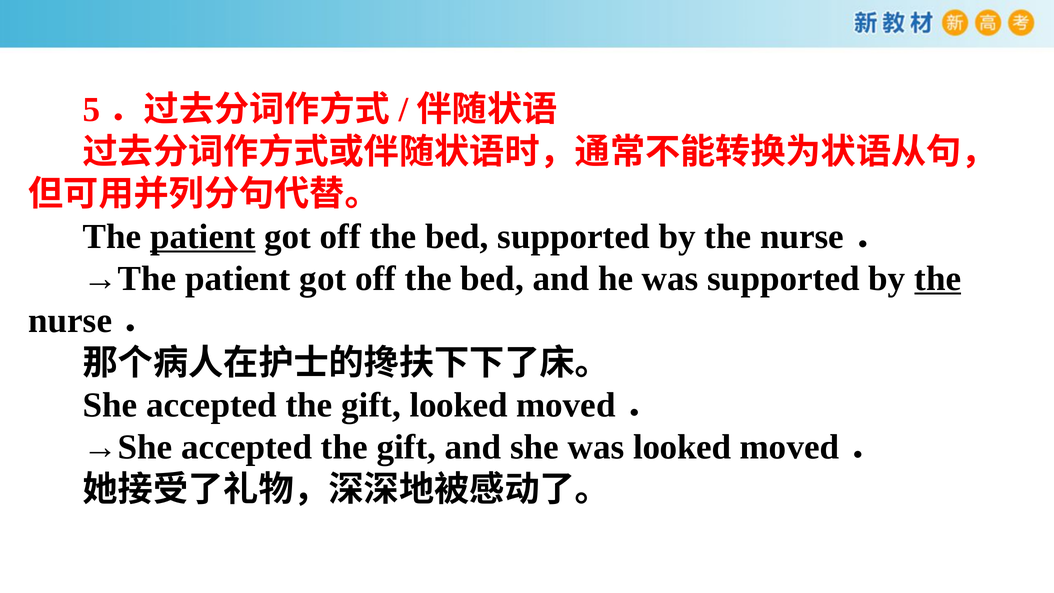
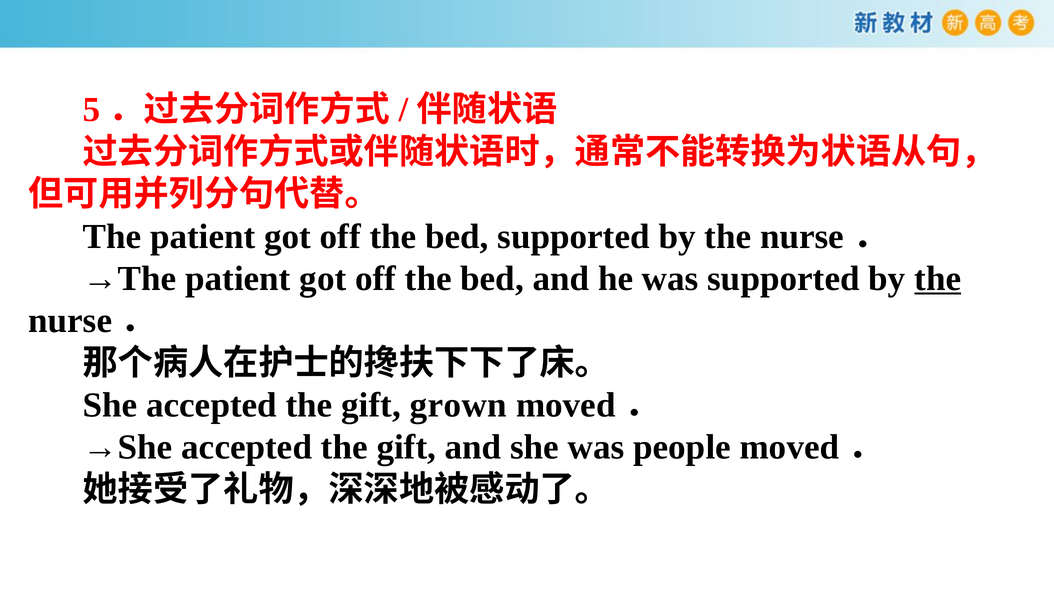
patient at (203, 236) underline: present -> none
gift looked: looked -> grown
was looked: looked -> people
